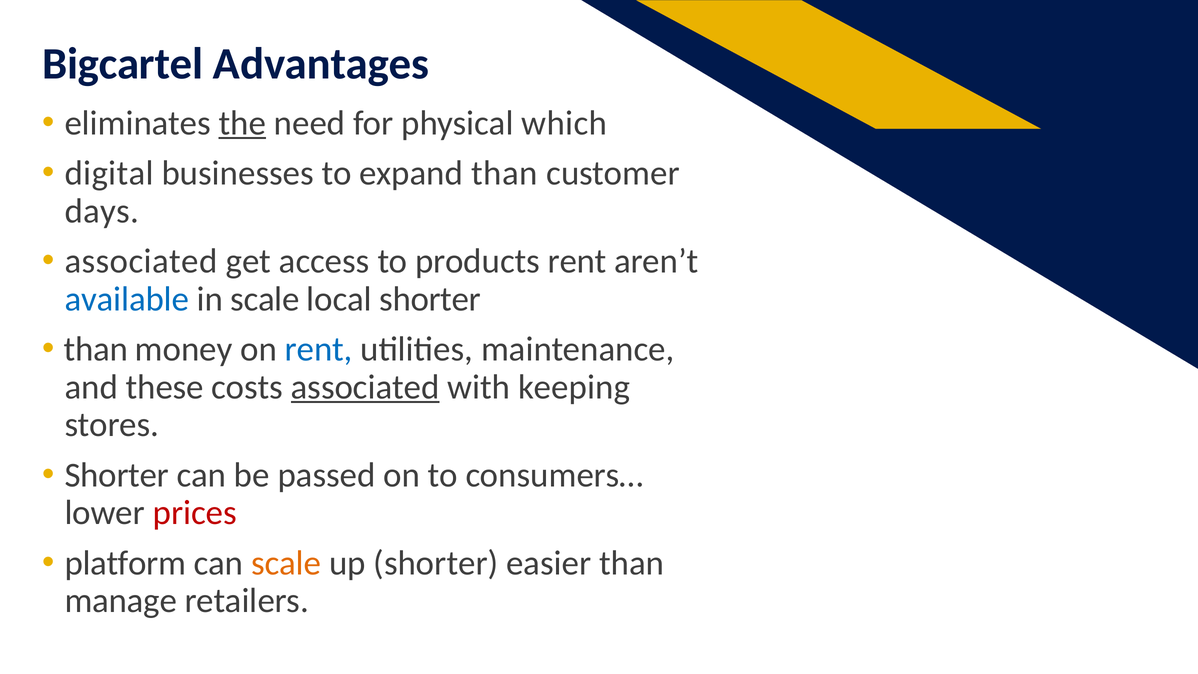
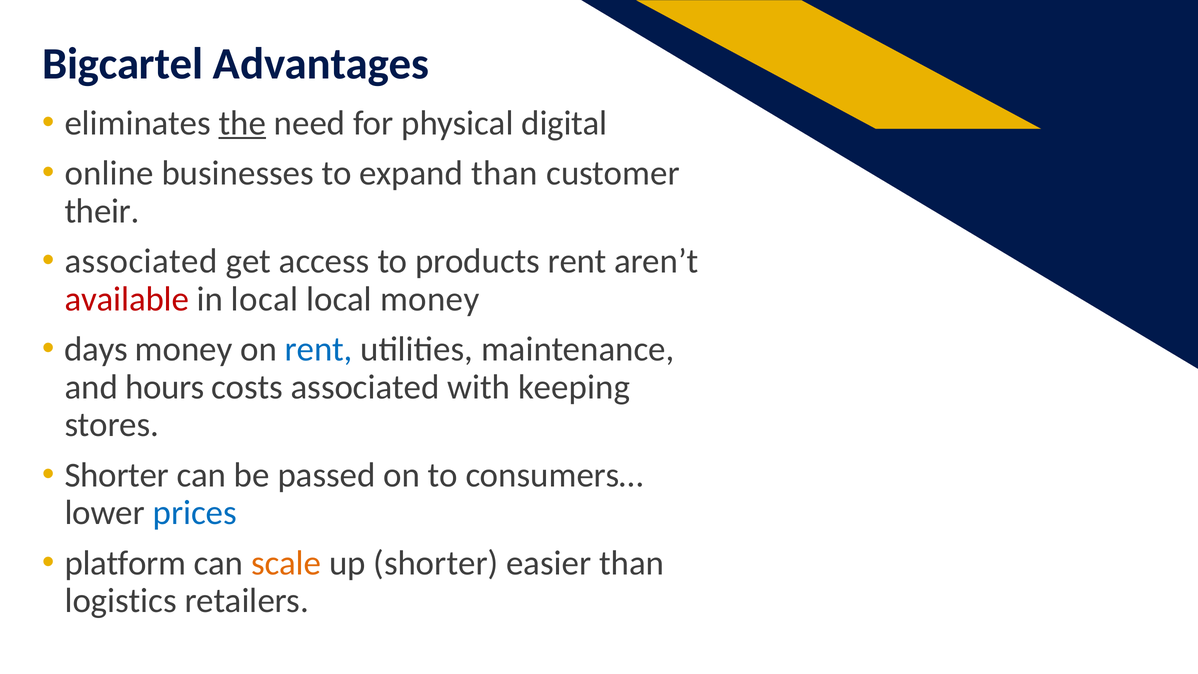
which: which -> digital
digital: digital -> online
days: days -> their
available colour: blue -> red
in scale: scale -> local
local shorter: shorter -> money
than at (96, 349): than -> days
these: these -> hours
associated at (365, 387) underline: present -> none
prices colour: red -> blue
manage: manage -> logistics
